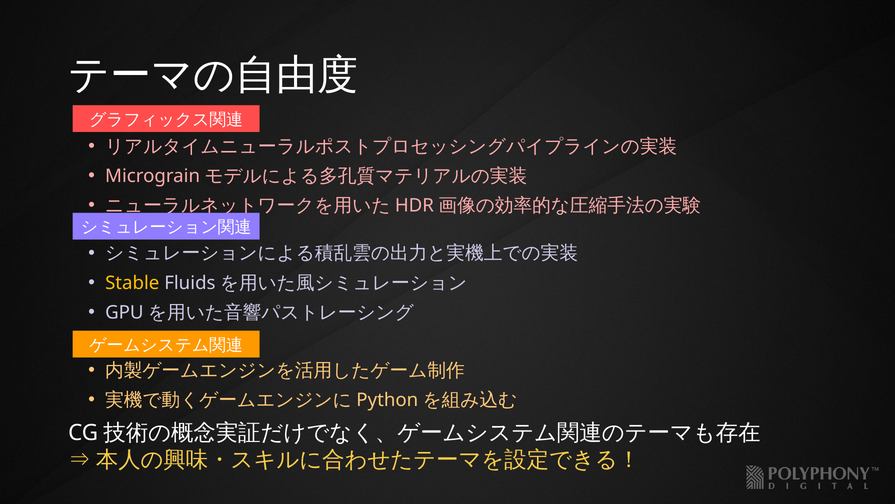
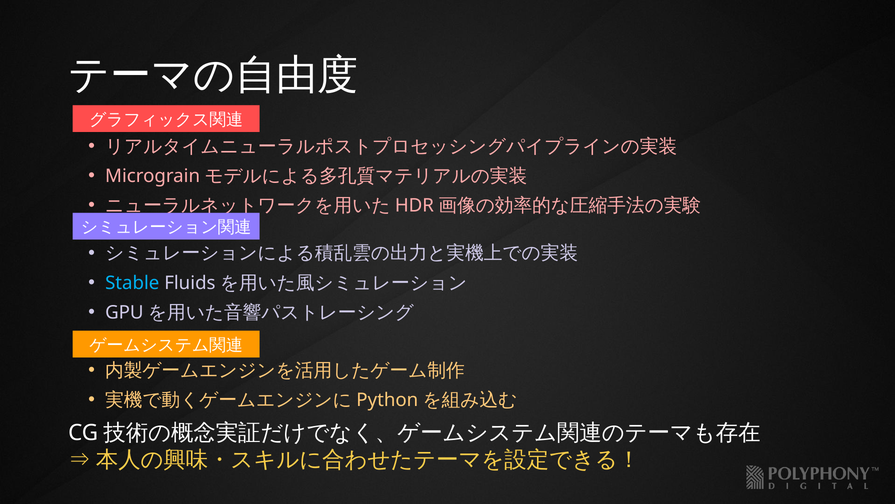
Stable colour: yellow -> light blue
